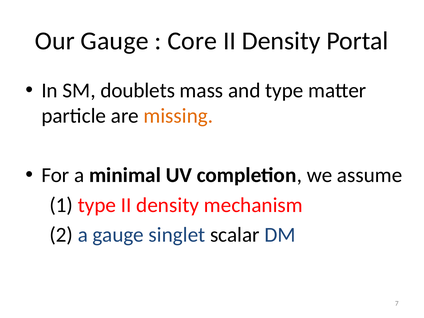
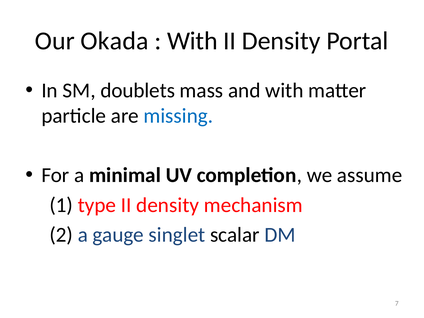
Our Gauge: Gauge -> Okada
Core at (192, 41): Core -> With
and type: type -> with
missing colour: orange -> blue
